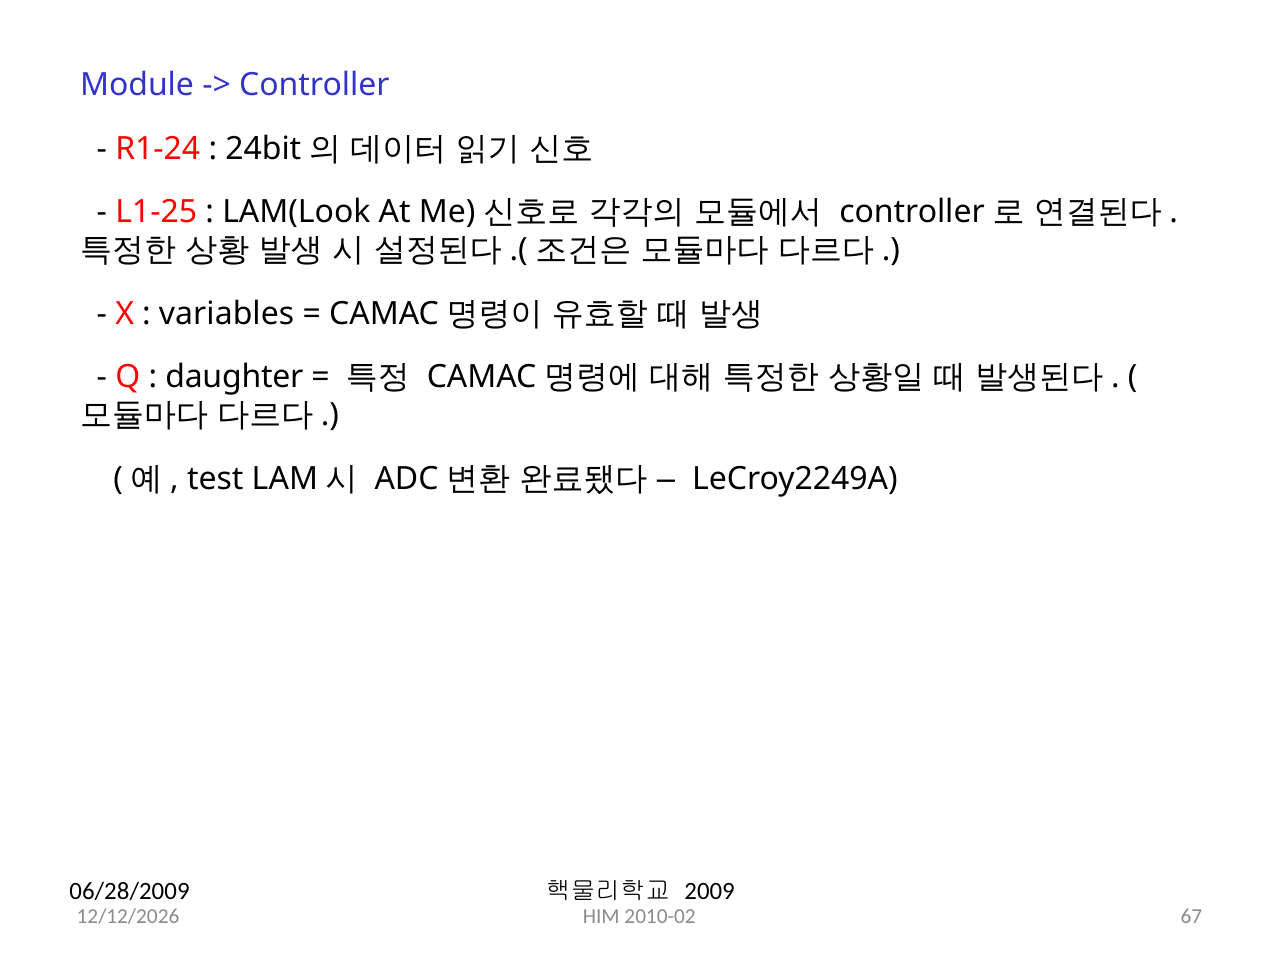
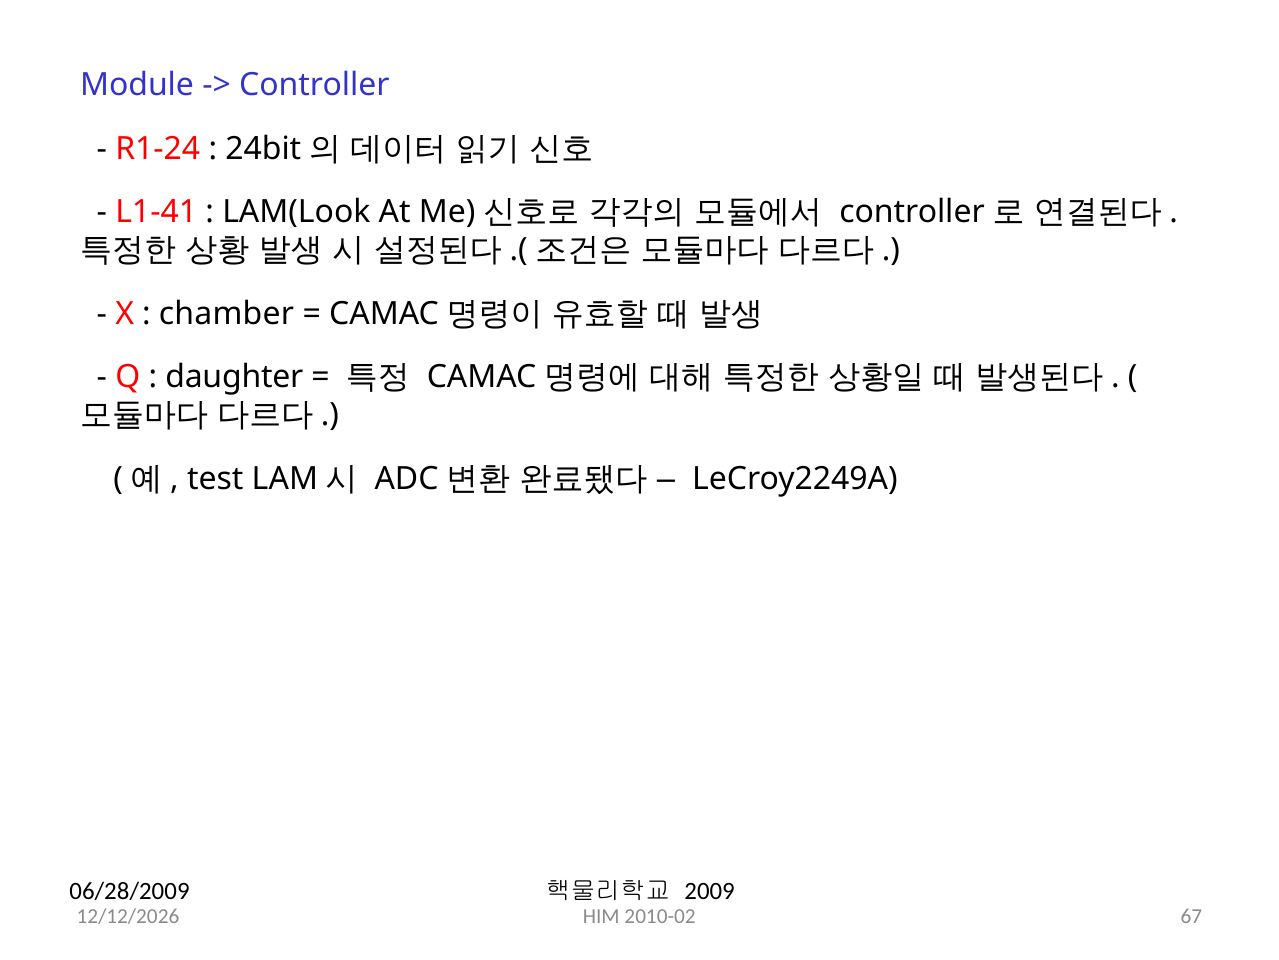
L1-25: L1-25 -> L1-41
variables: variables -> chamber
